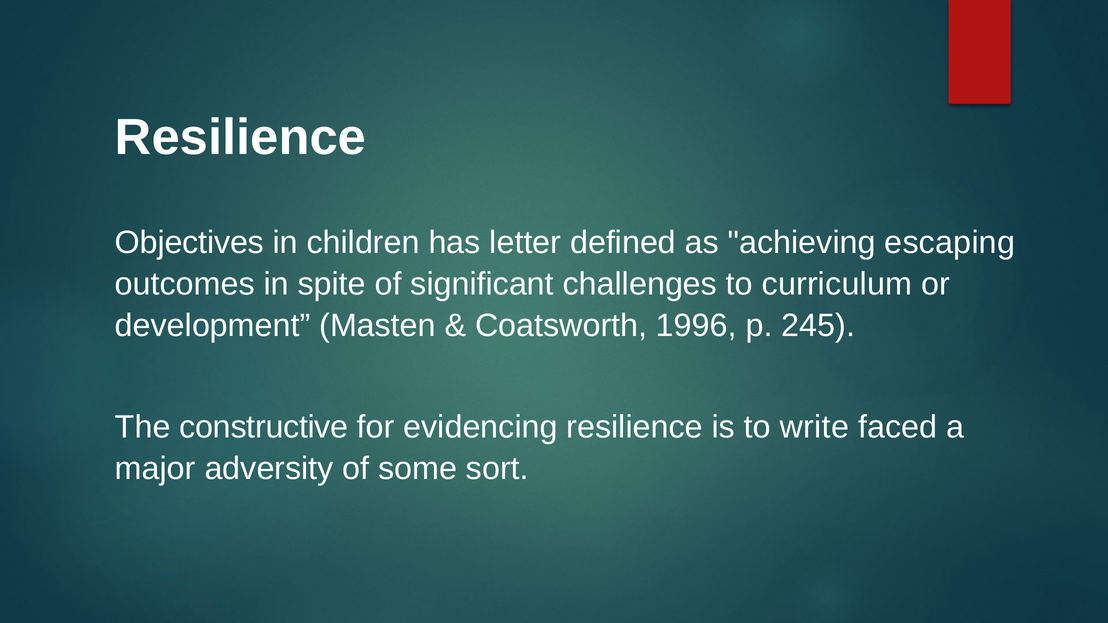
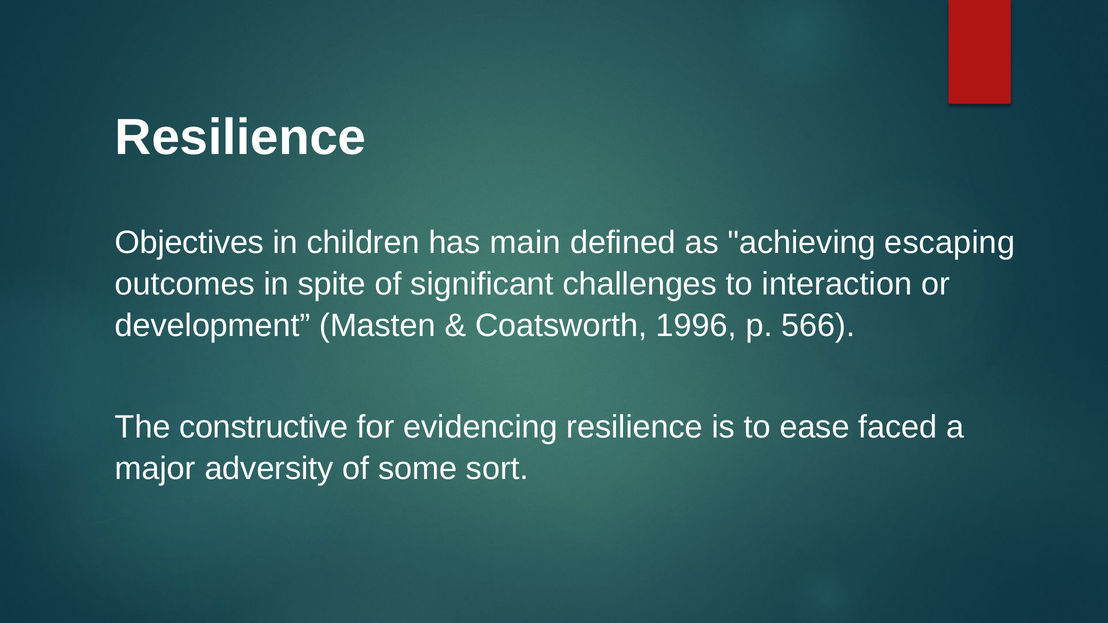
letter: letter -> main
curriculum: curriculum -> interaction
245: 245 -> 566
write: write -> ease
